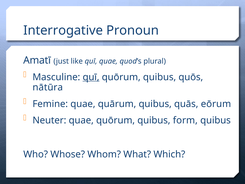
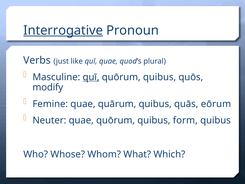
Interrogative underline: none -> present
Amatī: Amatī -> Verbs
nātūra: nātūra -> modify
